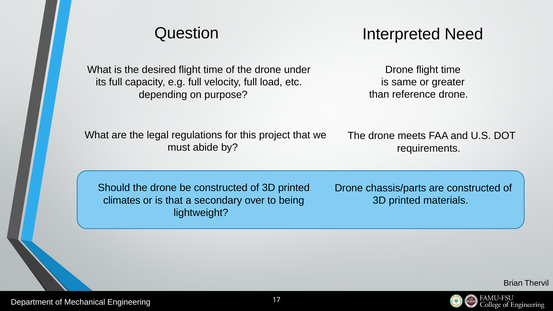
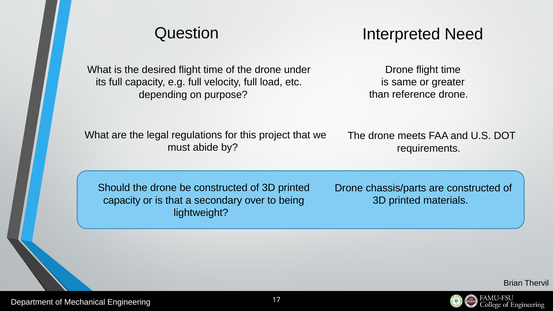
climates at (122, 200): climates -> capacity
